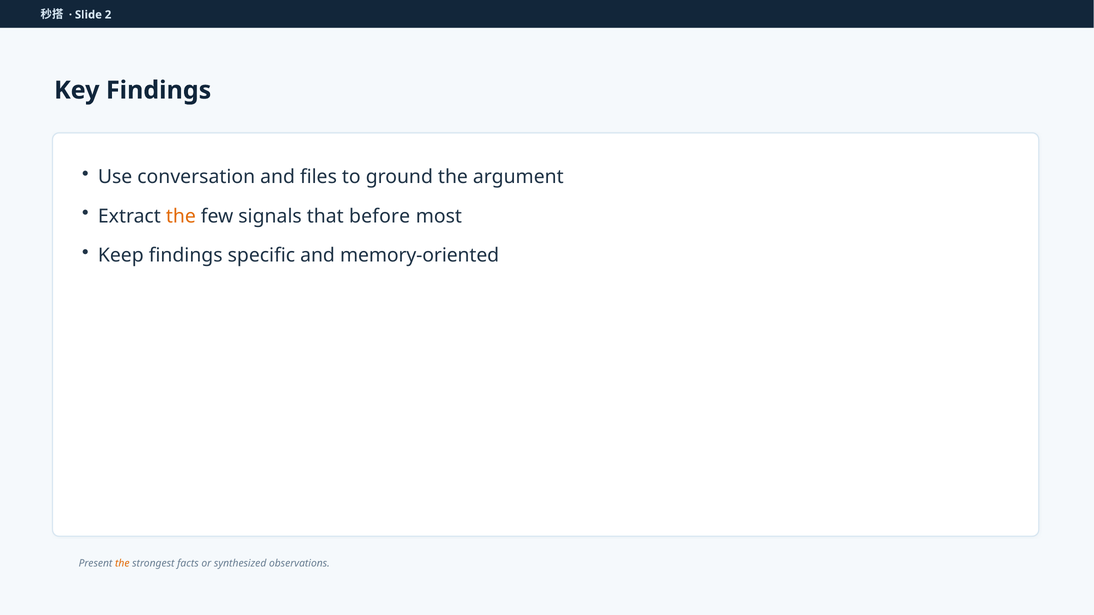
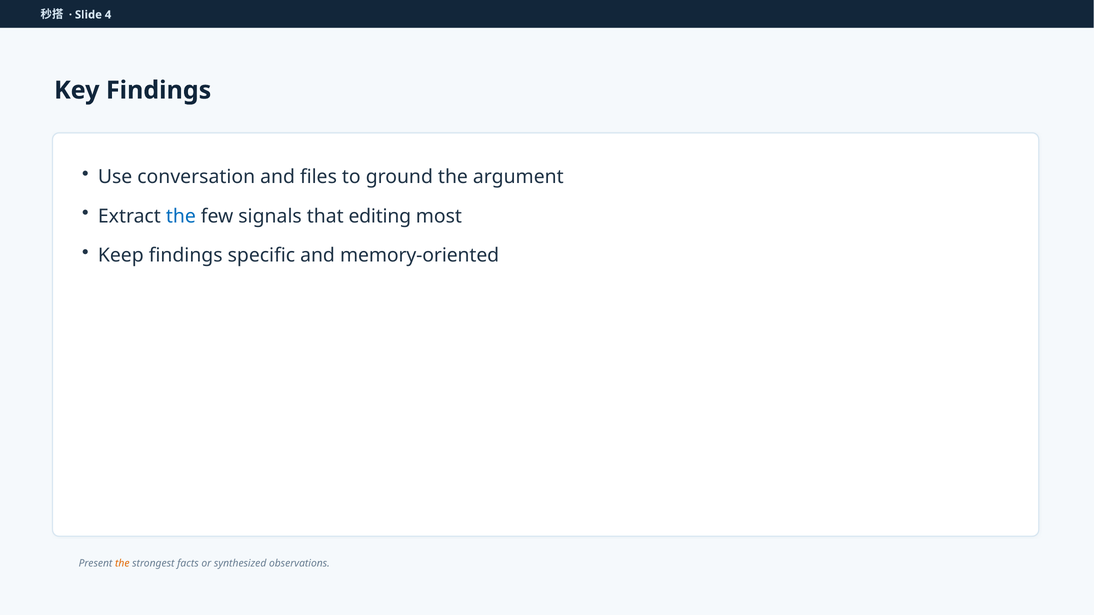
2: 2 -> 4
the at (181, 216) colour: orange -> blue
before: before -> editing
